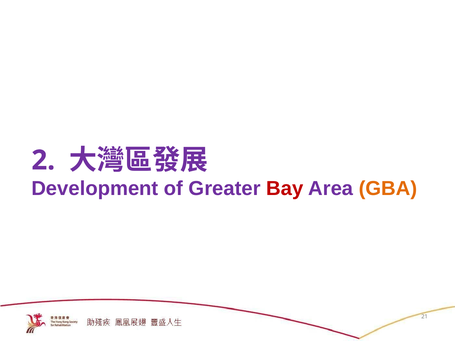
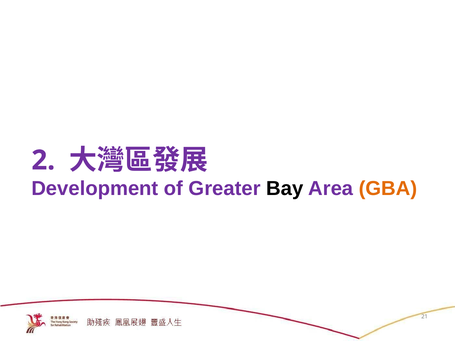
Bay colour: red -> black
